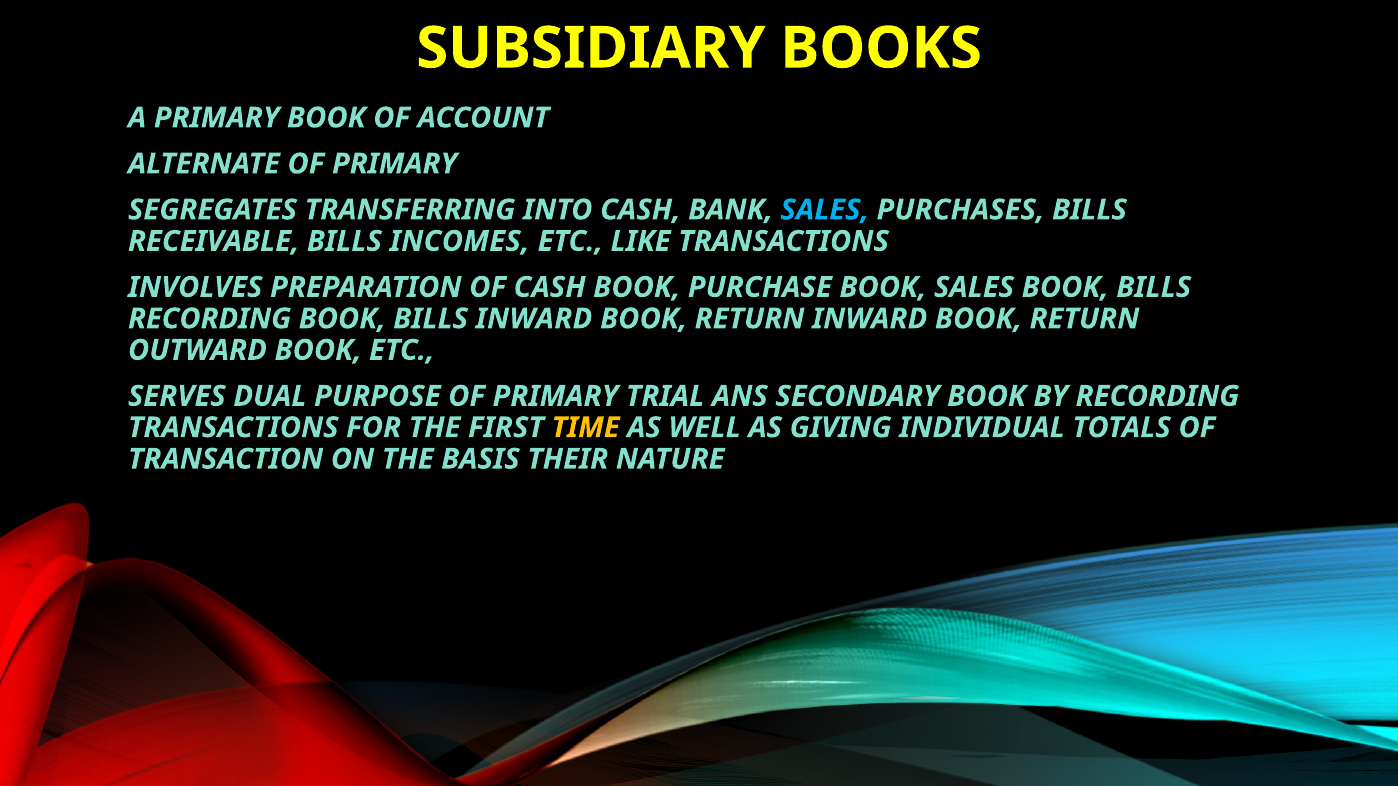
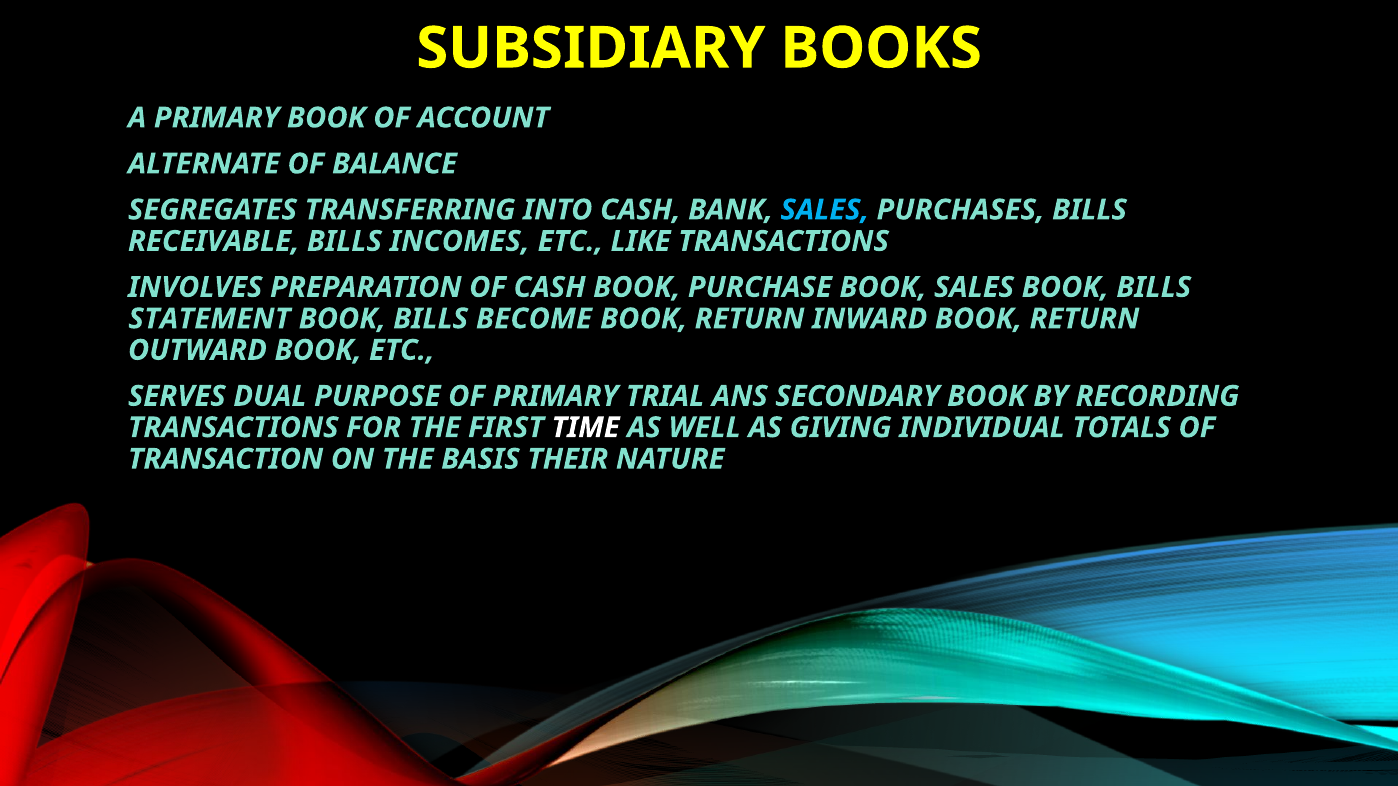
ALTERNATE OF PRIMARY: PRIMARY -> BALANCE
RECORDING at (210, 319): RECORDING -> STATEMENT
BILLS INWARD: INWARD -> BECOME
TIME colour: yellow -> white
